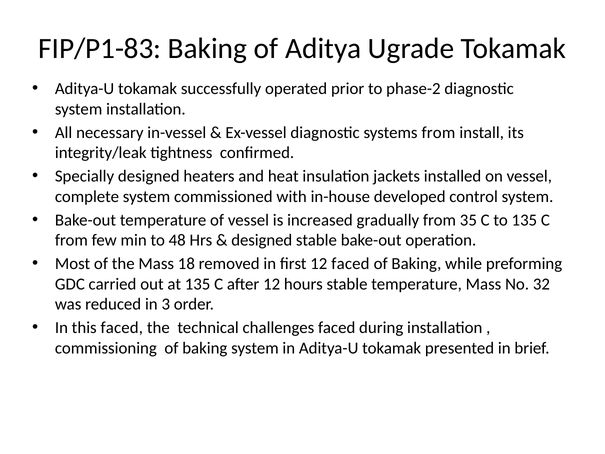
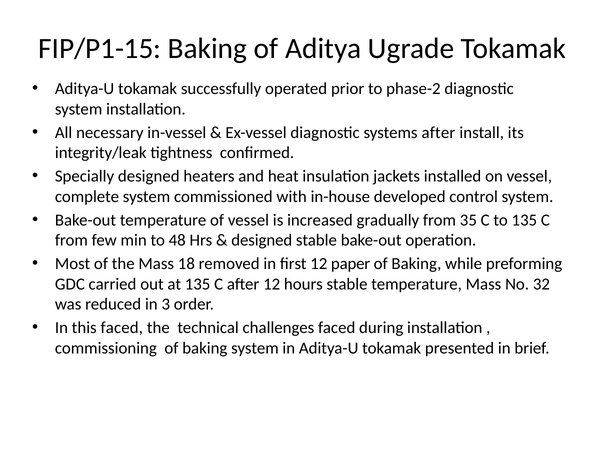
FIP/P1-83: FIP/P1-83 -> FIP/P1-15
systems from: from -> after
12 faced: faced -> paper
